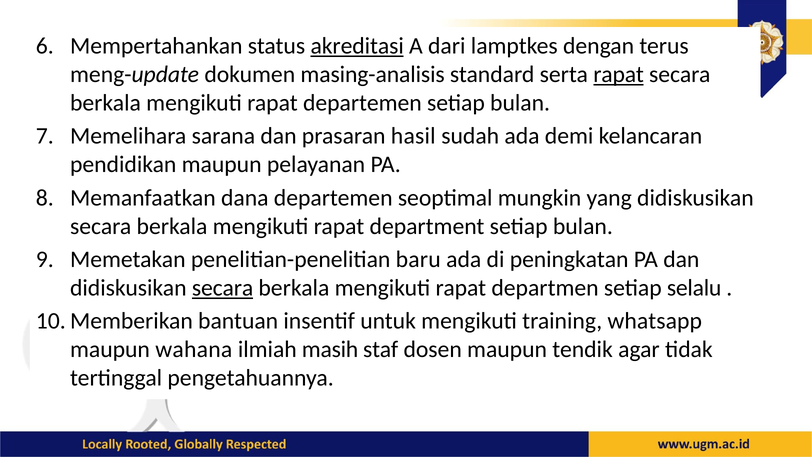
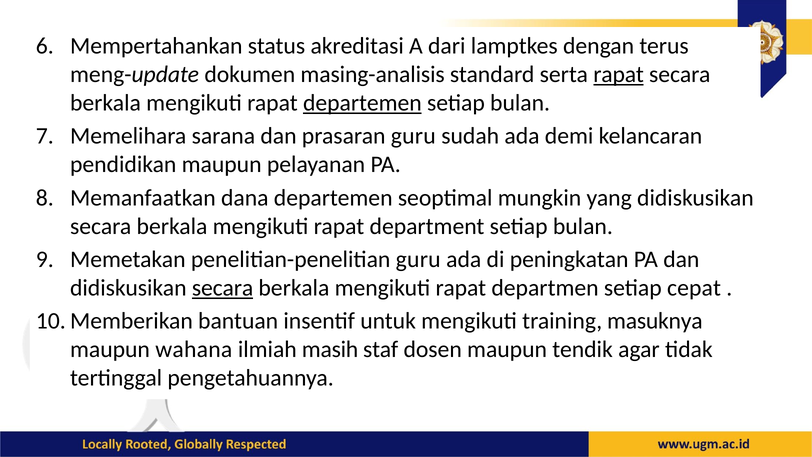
akreditasi underline: present -> none
departemen at (362, 103) underline: none -> present
prasaran hasil: hasil -> guru
penelitian-penelitian baru: baru -> guru
selalu: selalu -> cepat
whatsapp: whatsapp -> masuknya
